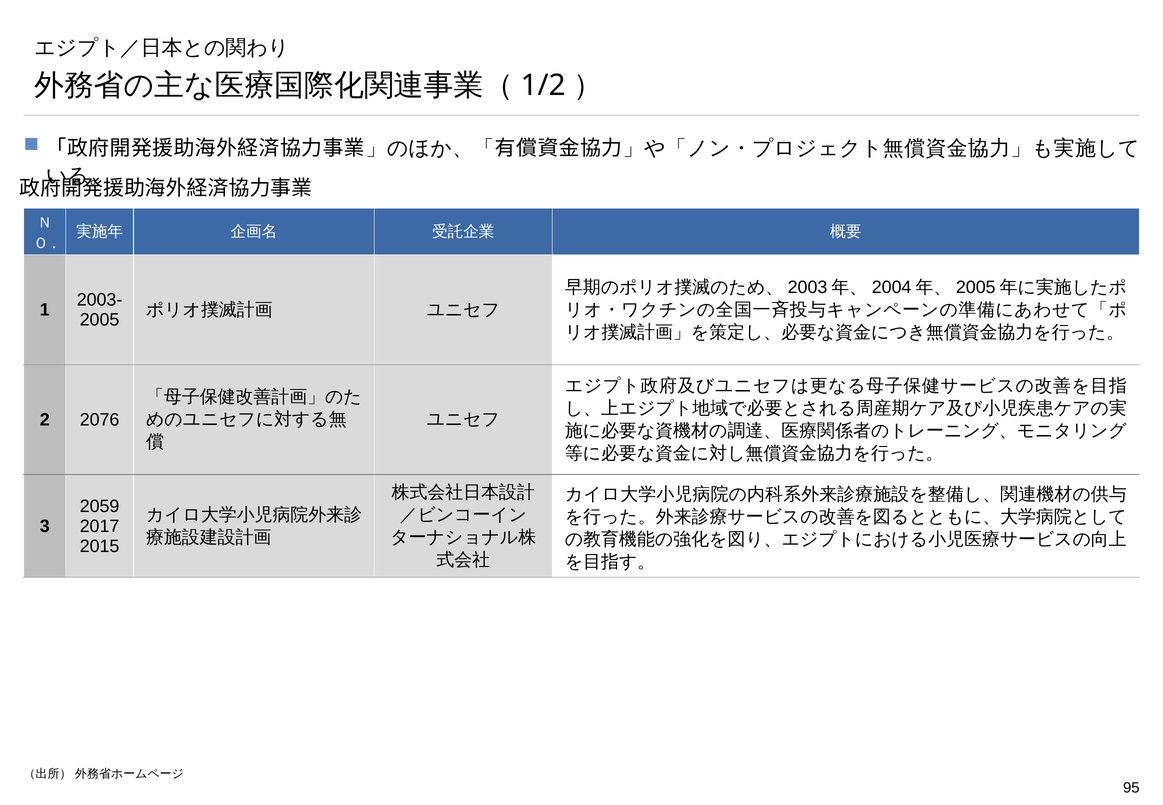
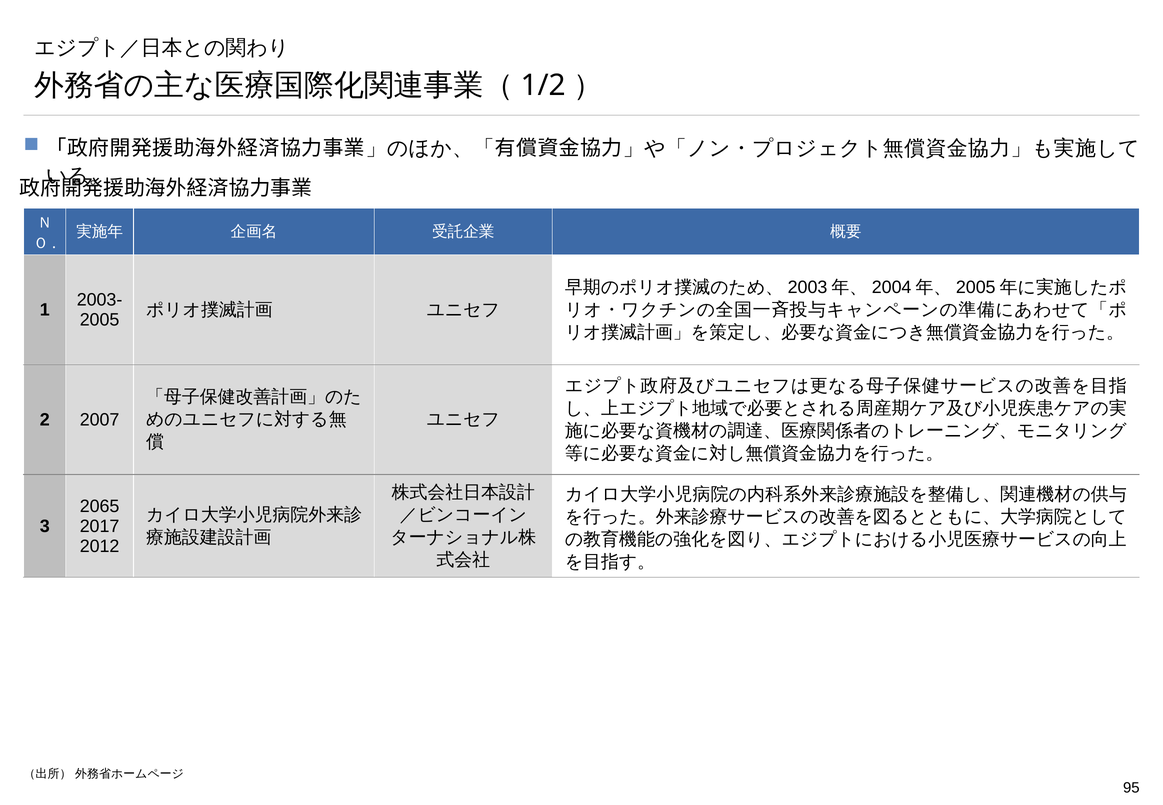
2076: 2076 -> 2007
2059: 2059 -> 2065
2015: 2015 -> 2012
